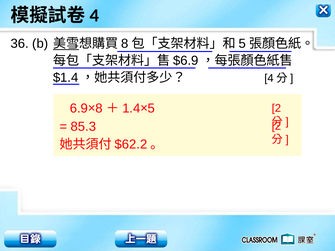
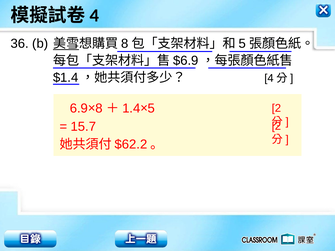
85.3: 85.3 -> 15.7
